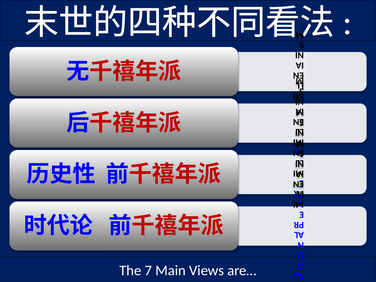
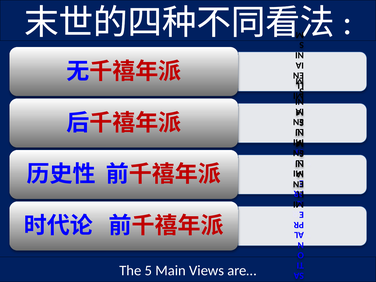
7: 7 -> 5
